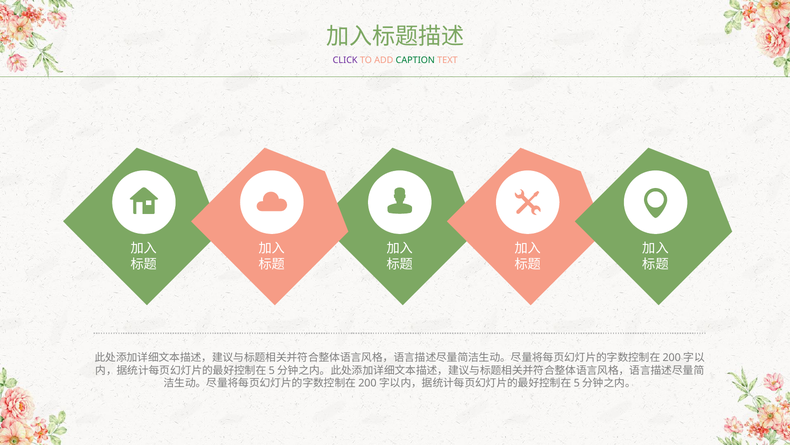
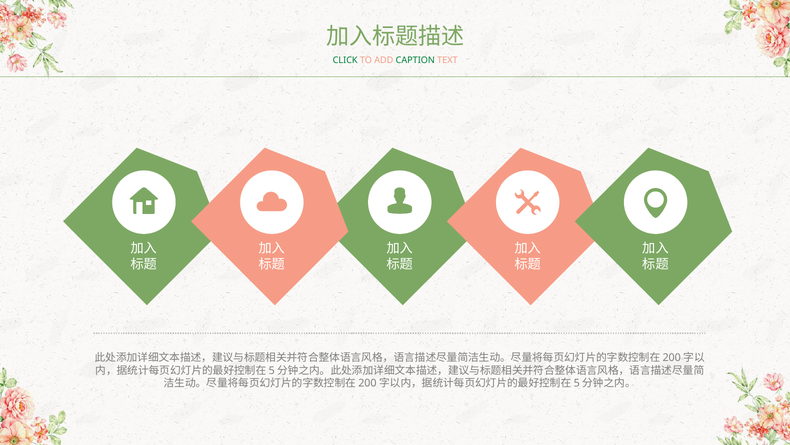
CLICK colour: purple -> green
